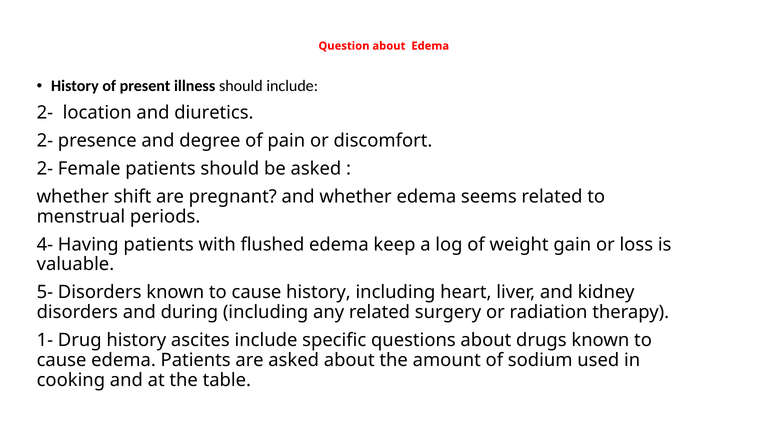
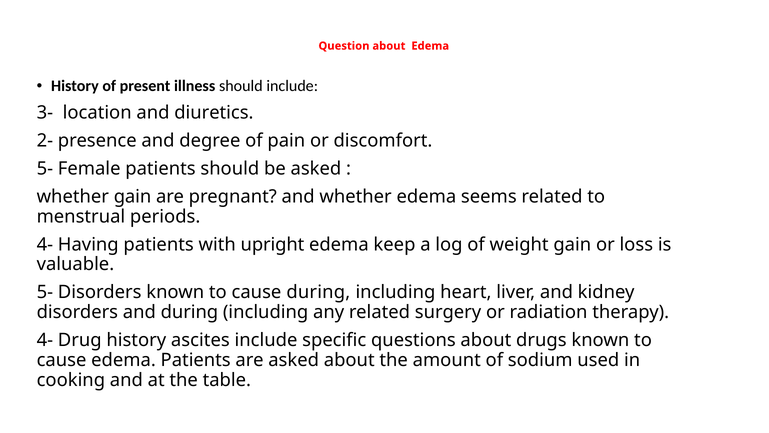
2- at (45, 113): 2- -> 3-
2- at (45, 168): 2- -> 5-
whether shift: shift -> gain
flushed: flushed -> upright
cause history: history -> during
1- at (45, 340): 1- -> 4-
